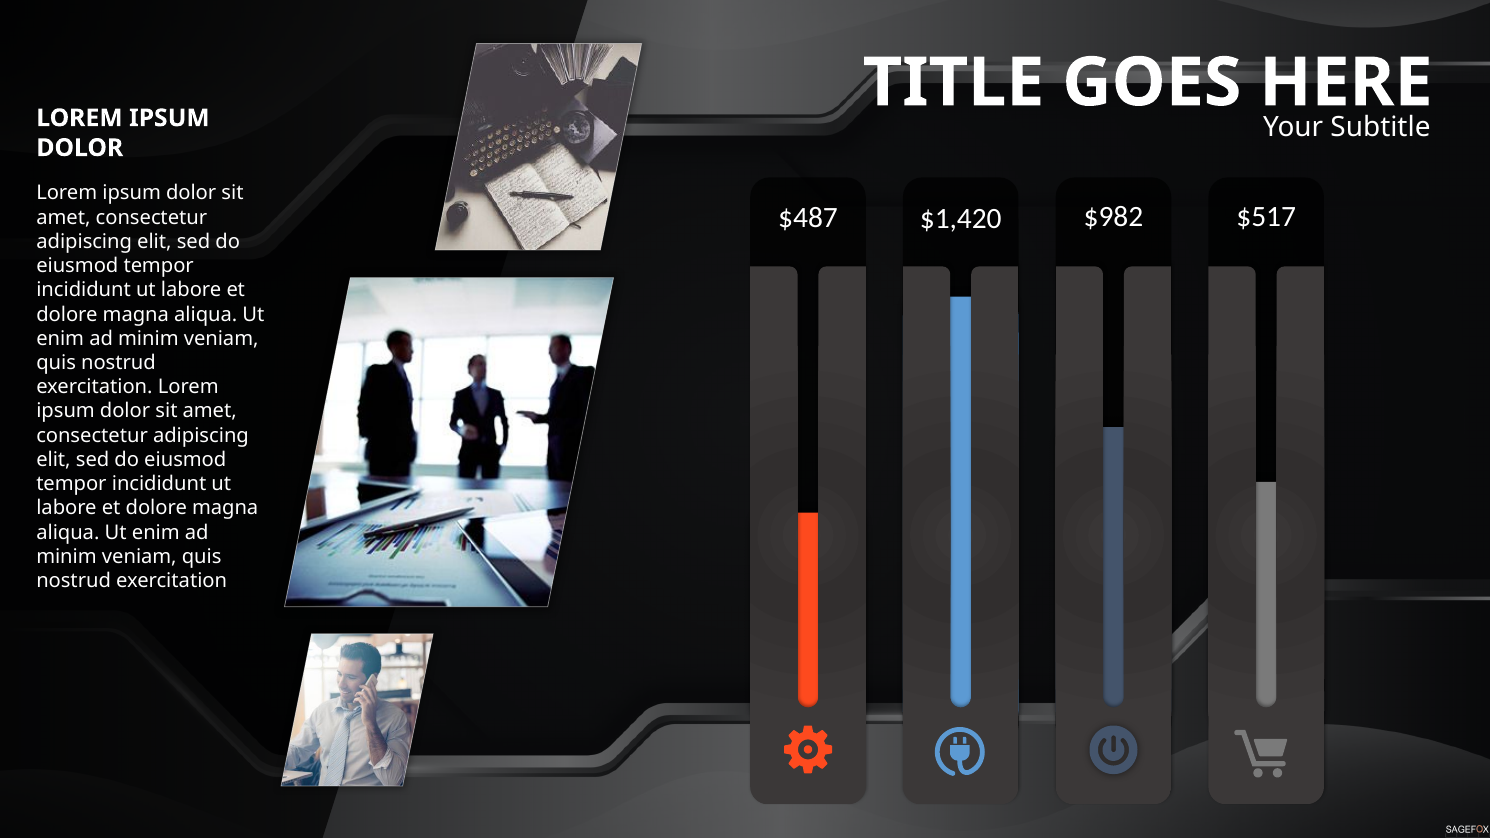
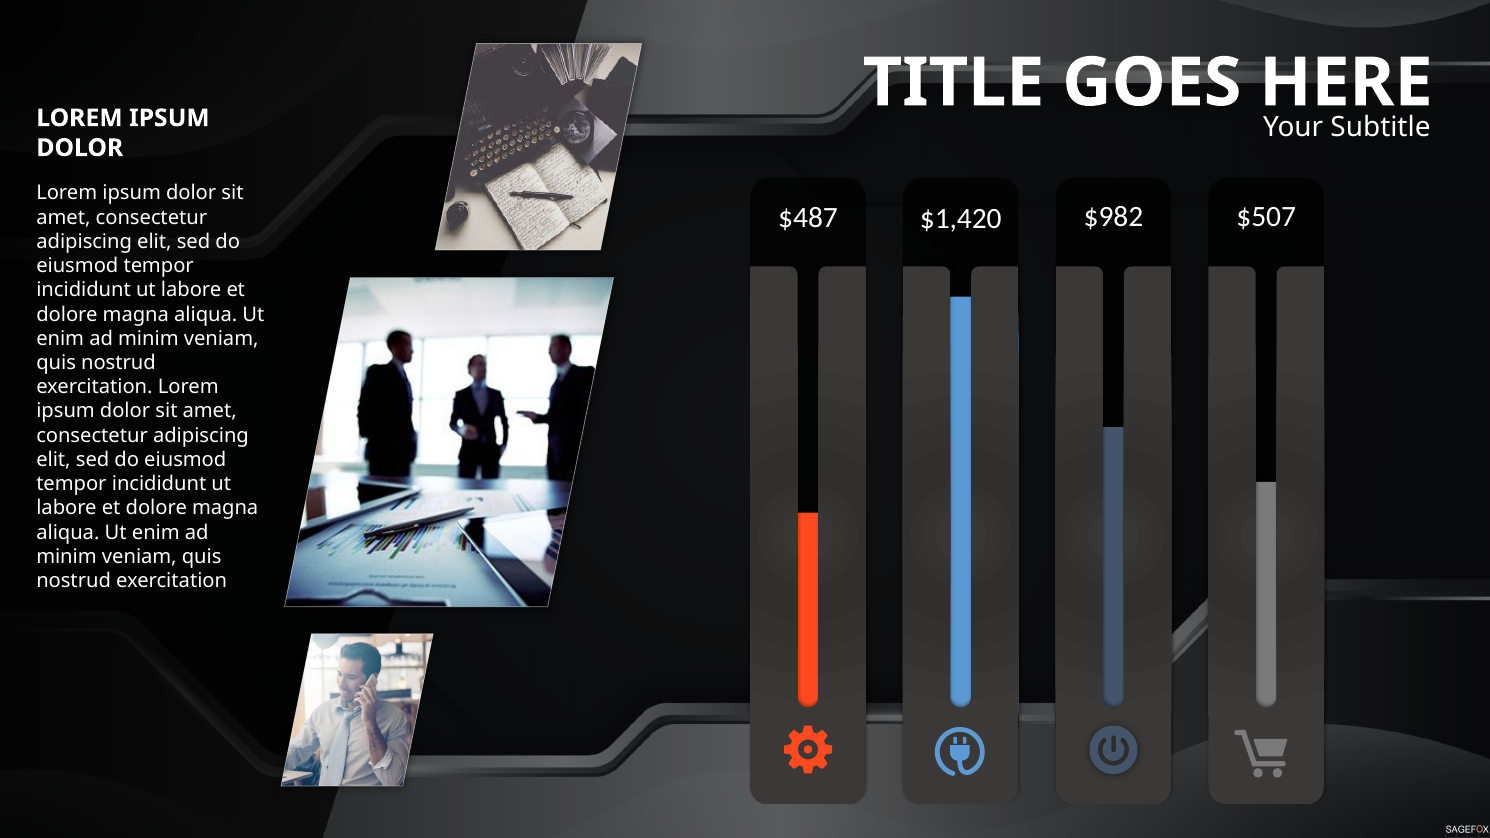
$517: $517 -> $507
